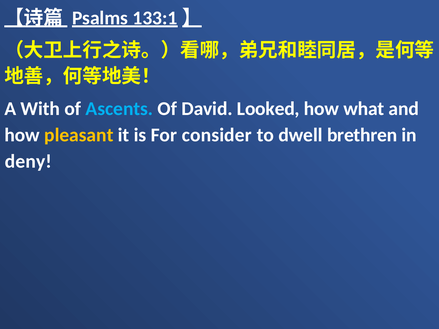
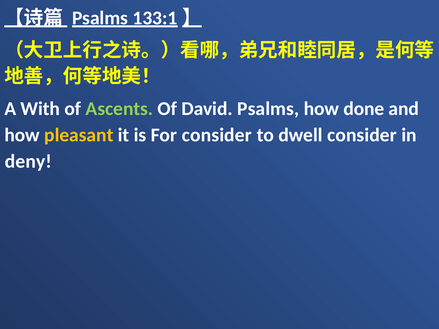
Ascents colour: light blue -> light green
David Looked: Looked -> Psalms
what: what -> done
dwell brethren: brethren -> consider
